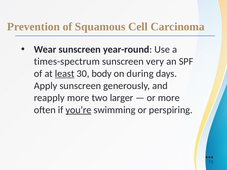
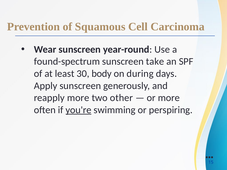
times-spectrum: times-spectrum -> found-spectrum
very: very -> take
least underline: present -> none
larger: larger -> other
